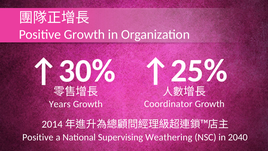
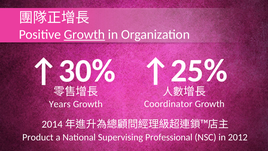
Growth at (84, 34) underline: none -> present
Positive at (38, 137): Positive -> Product
Weathering: Weathering -> Professional
2040: 2040 -> 2012
